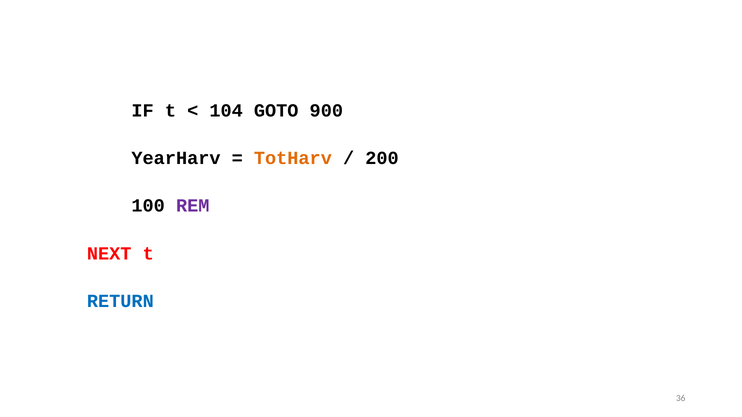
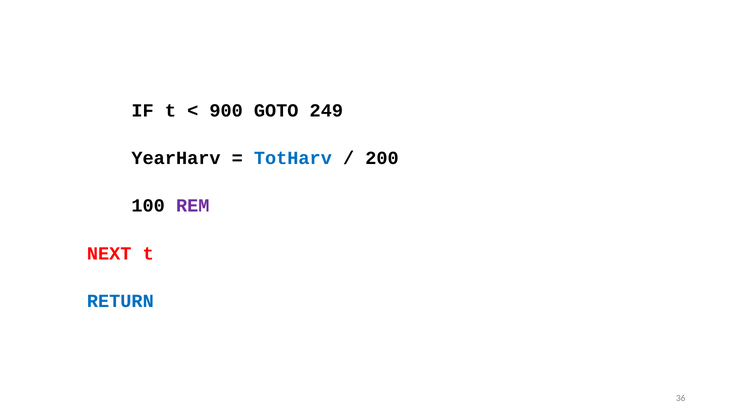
104: 104 -> 900
900: 900 -> 249
TotHarv colour: orange -> blue
